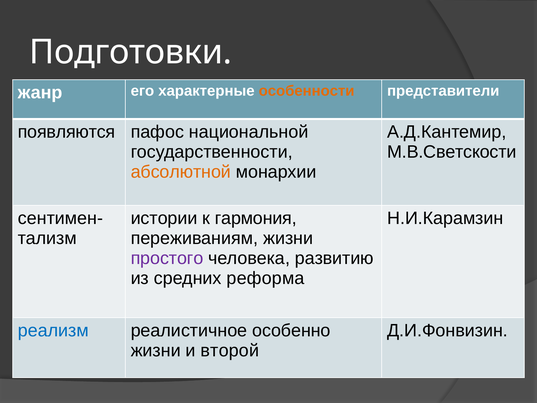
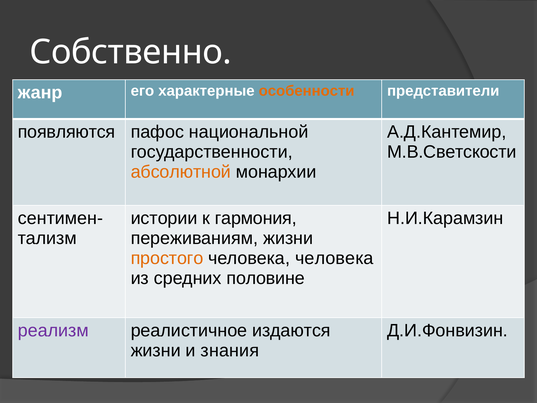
Подготовки: Подготовки -> Собственно
простого colour: purple -> orange
человека развитию: развитию -> человека
реформа: реформа -> половине
реализм colour: blue -> purple
особенно: особенно -> издаются
второй: второй -> знания
